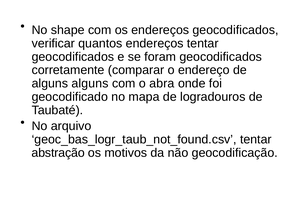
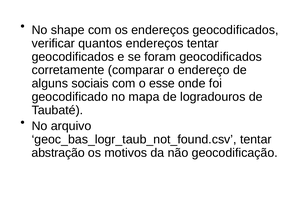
alguns alguns: alguns -> sociais
abra: abra -> esse
